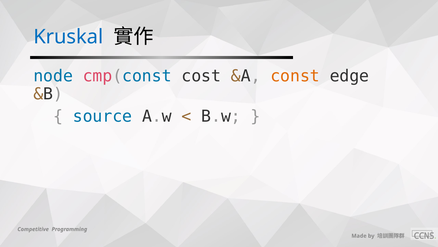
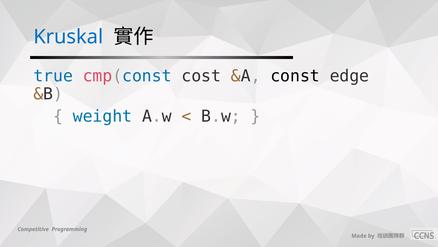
node: node -> true
const colour: orange -> black
source: source -> weight
